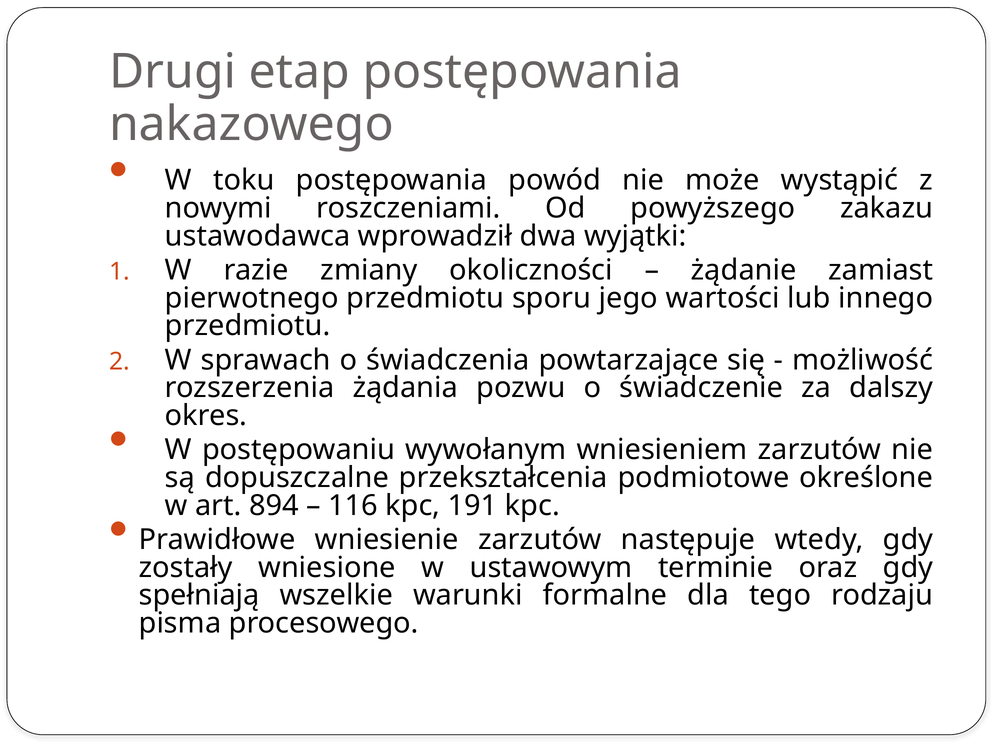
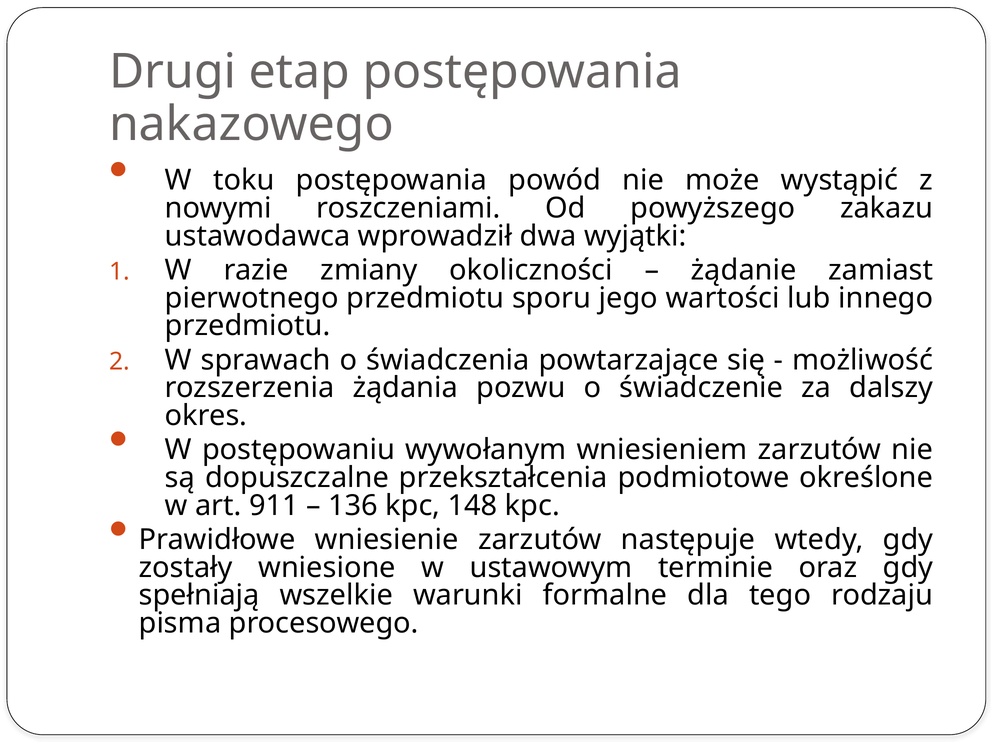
894: 894 -> 911
116: 116 -> 136
191: 191 -> 148
